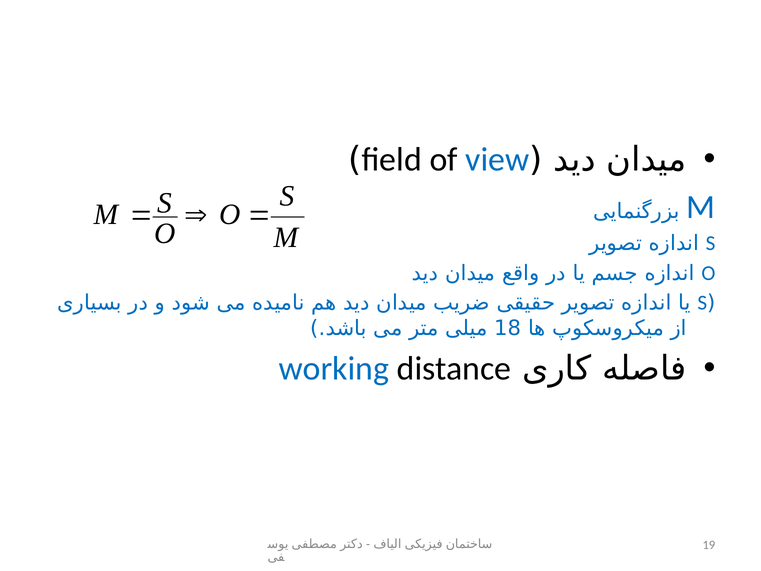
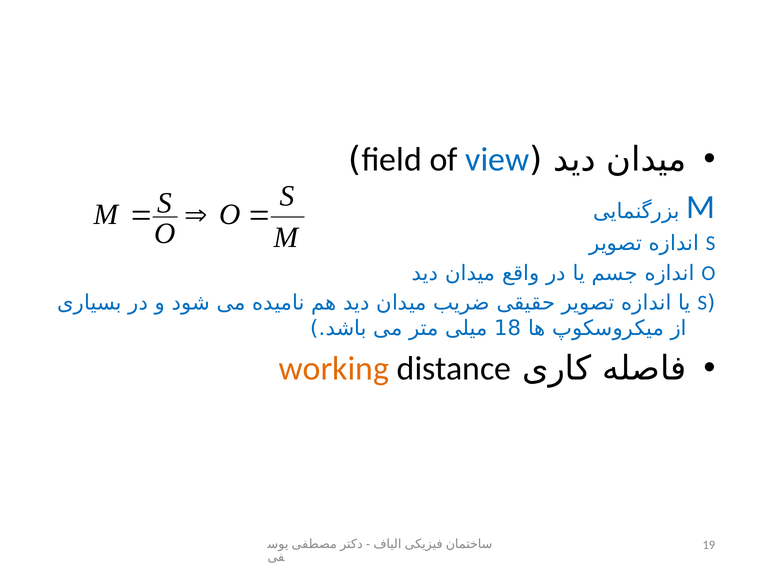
working colour: blue -> orange
